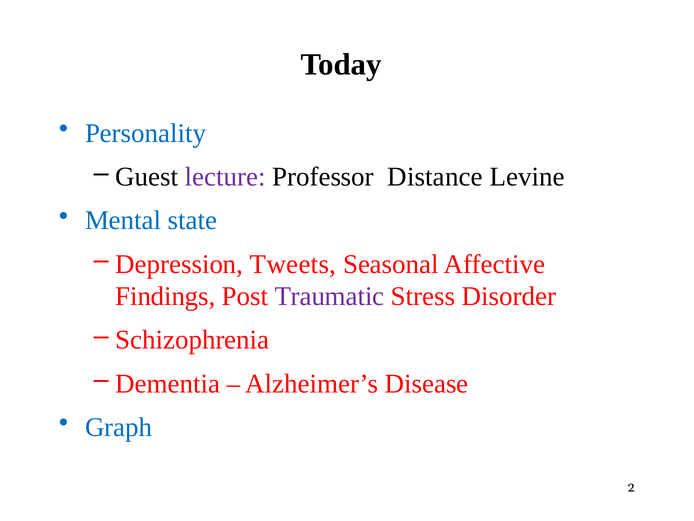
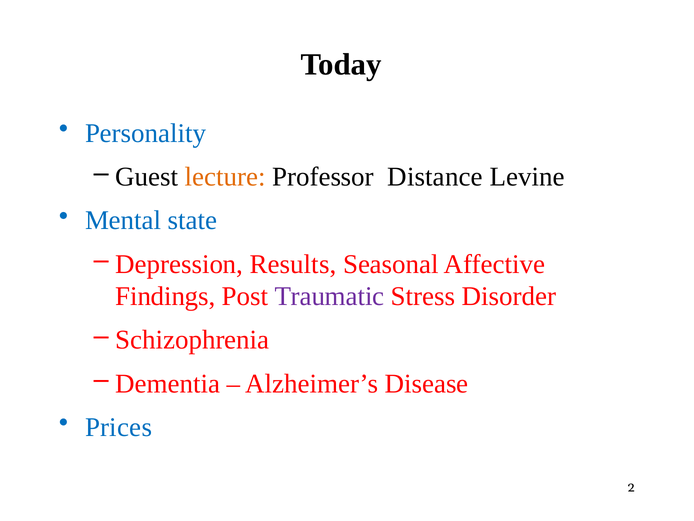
lecture colour: purple -> orange
Tweets: Tweets -> Results
Graph: Graph -> Prices
